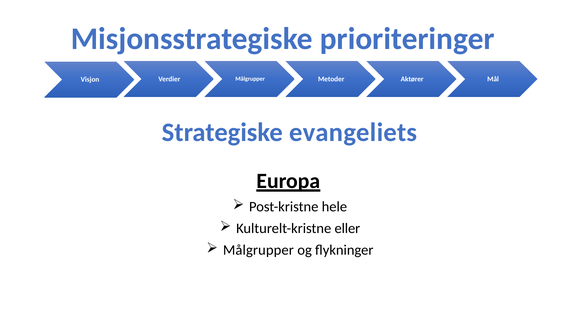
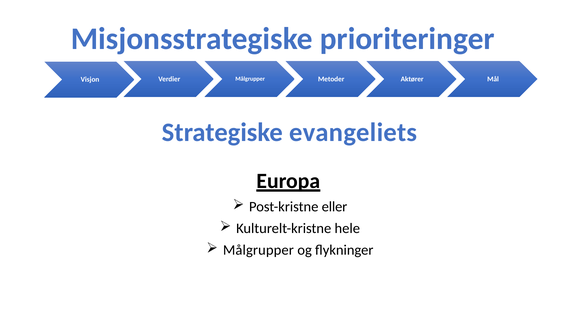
hele: hele -> eller
eller: eller -> hele
